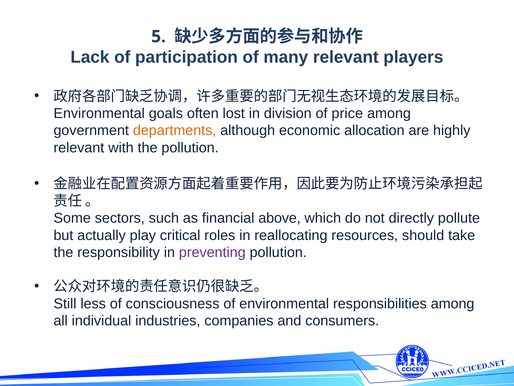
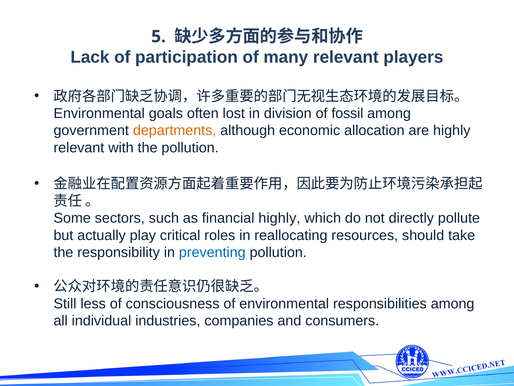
price: price -> fossil
financial above: above -> highly
preventing colour: purple -> blue
